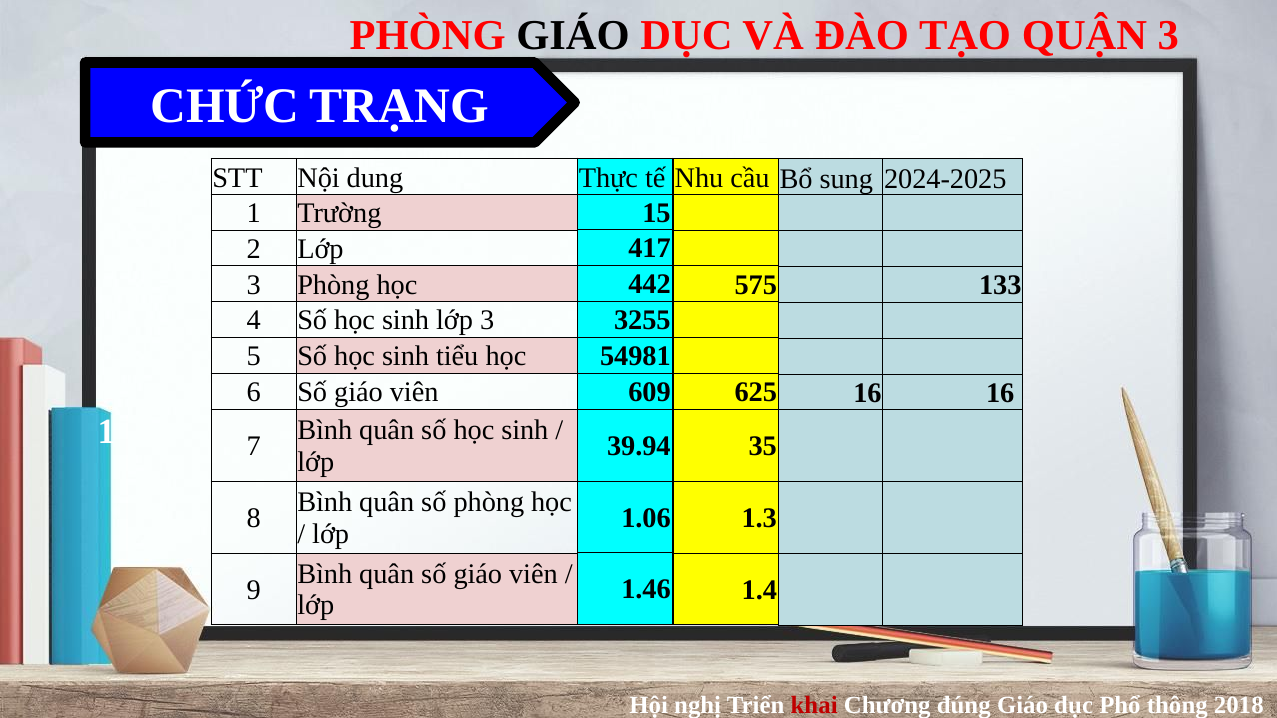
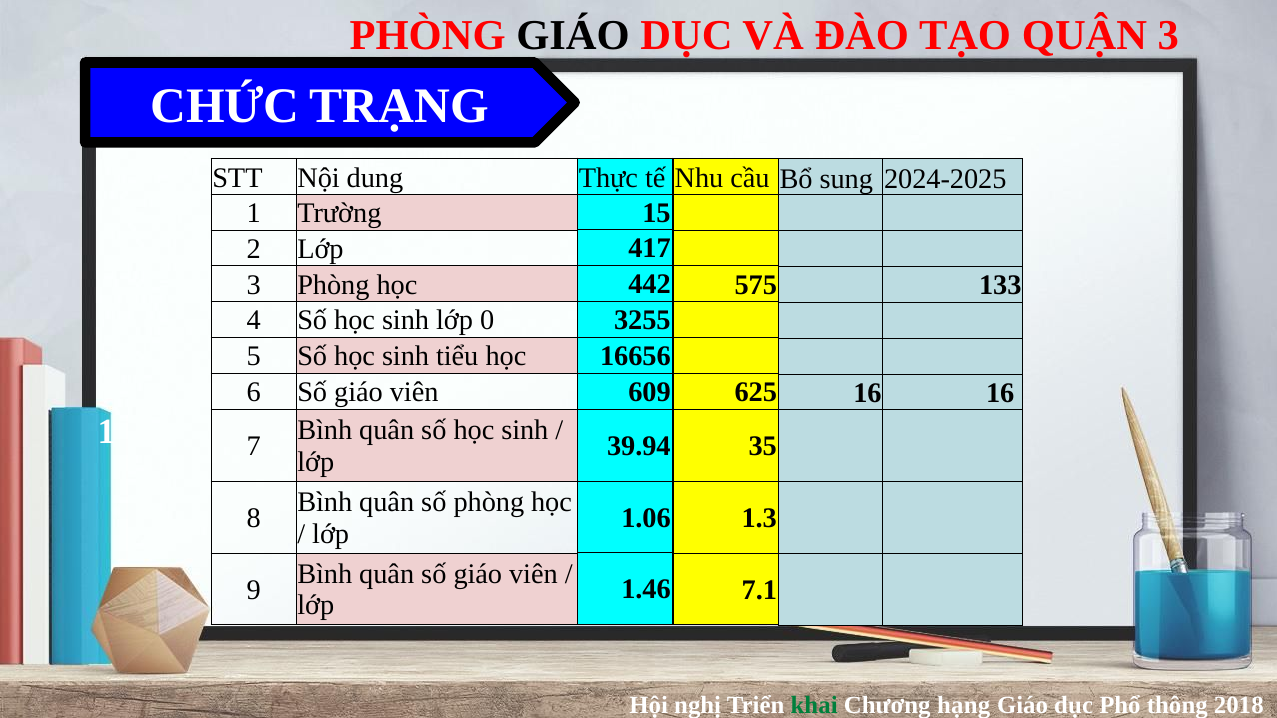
sinh lớp 3: 3 -> 0
54981: 54981 -> 16656
1.4: 1.4 -> 7.1
khai colour: red -> green
đúng: đúng -> hạng
